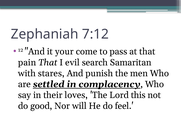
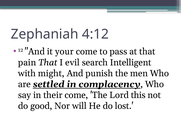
7:12: 7:12 -> 4:12
Samaritan: Samaritan -> Intelligent
stares: stares -> might
their loves: loves -> come
feel: feel -> lost
